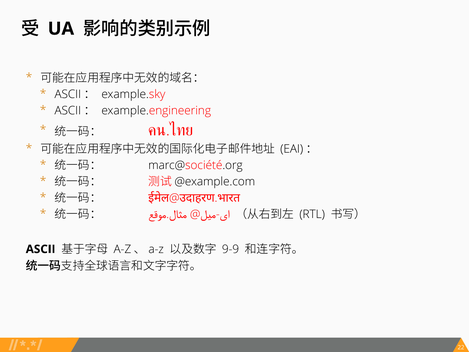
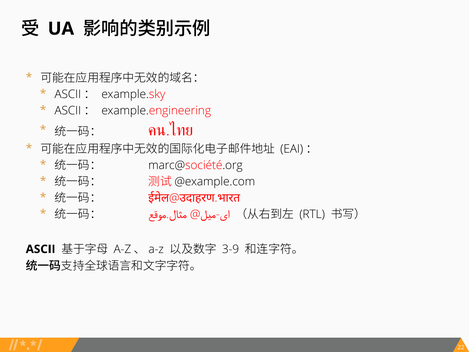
9-9: 9-9 -> 3-9
